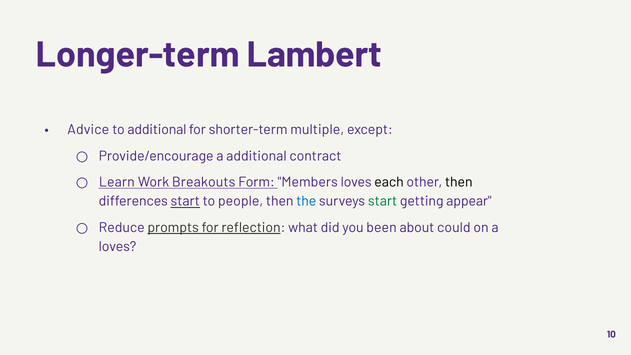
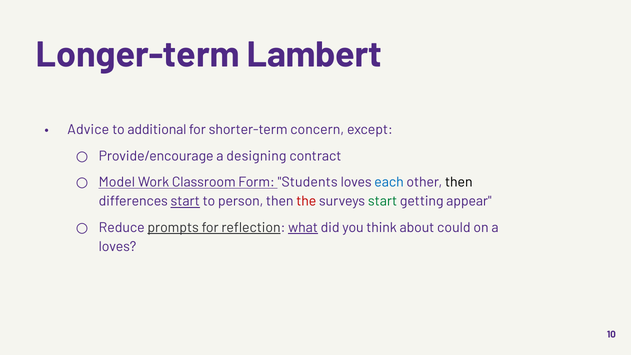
multiple: multiple -> concern
a additional: additional -> designing
Learn: Learn -> Model
Breakouts: Breakouts -> Classroom
Members: Members -> Students
each colour: black -> blue
people: people -> person
the colour: blue -> red
what underline: none -> present
been: been -> think
